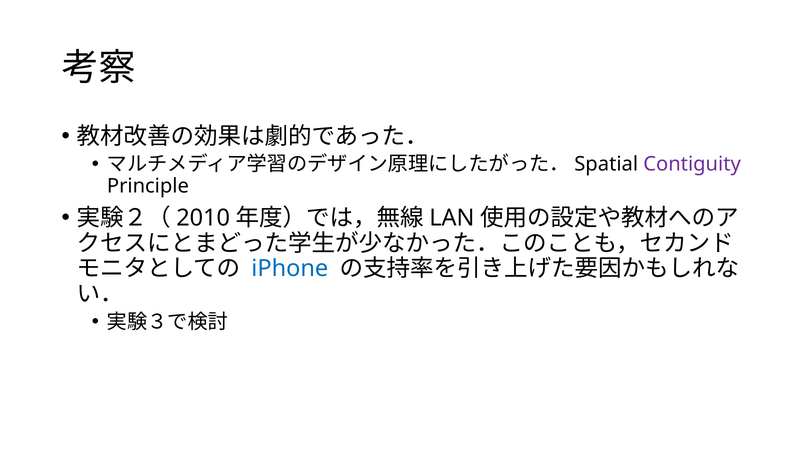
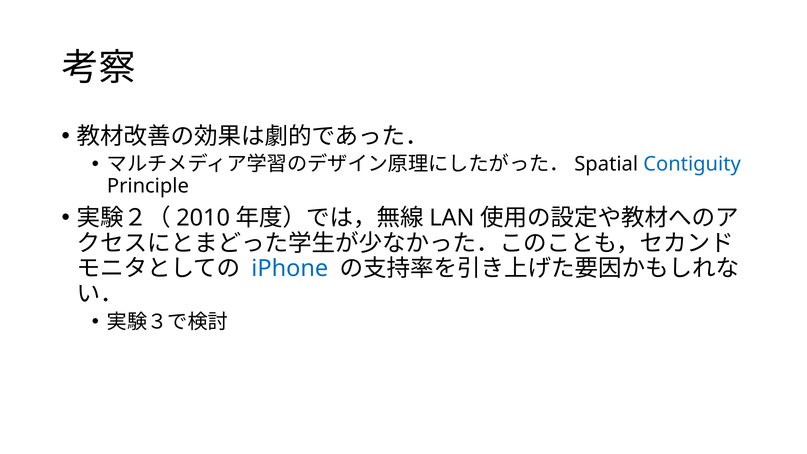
Contiguity colour: purple -> blue
